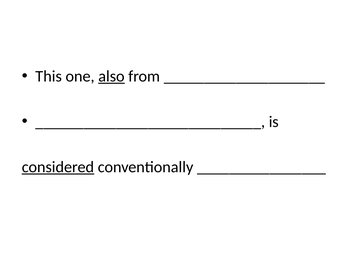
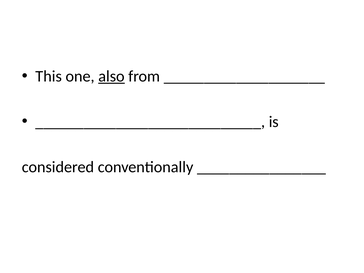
considered underline: present -> none
